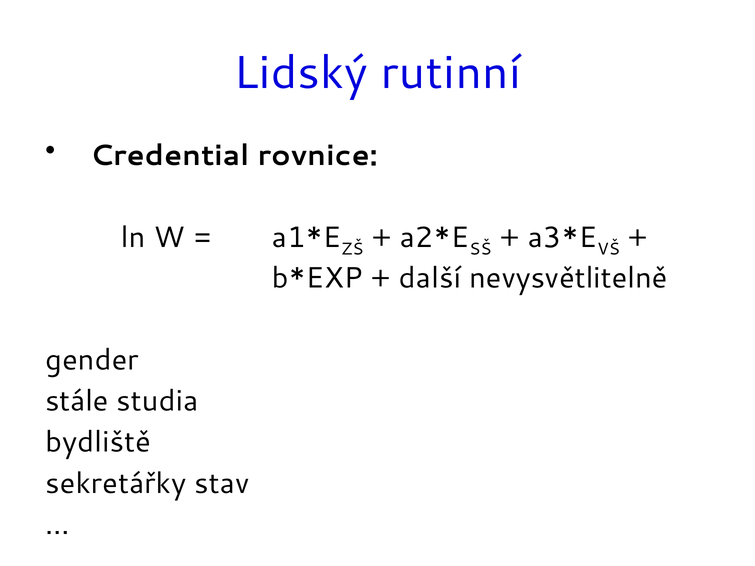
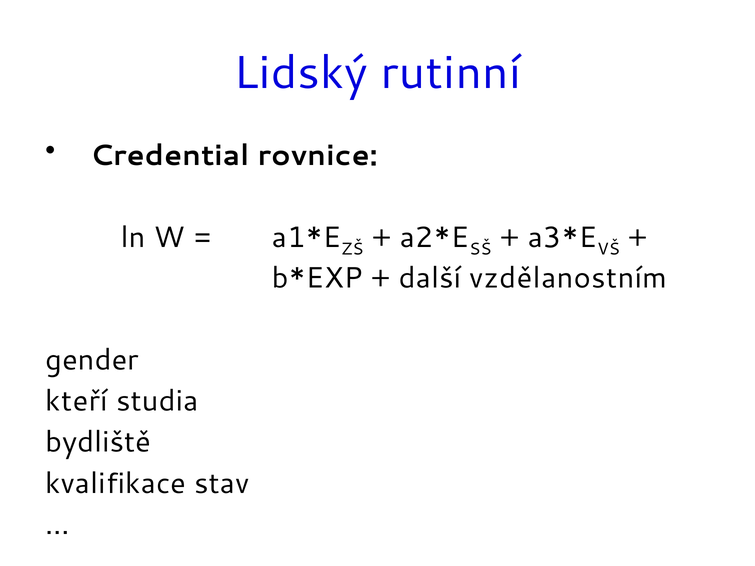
nevysvětlitelně: nevysvětlitelně -> vzdělanostním
stále: stále -> kteří
sekretářky: sekretářky -> kvalifikace
